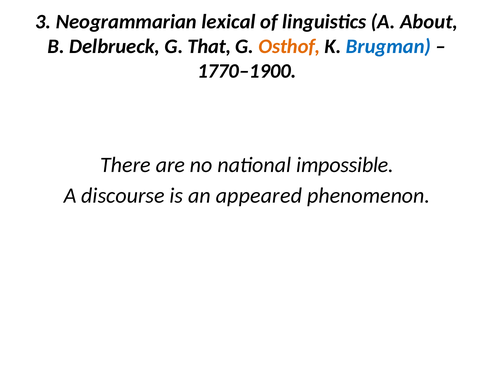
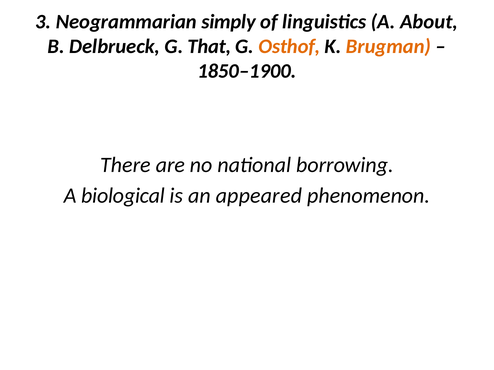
lexical: lexical -> simply
Brugman colour: blue -> orange
1770–1900: 1770–1900 -> 1850–1900
impossible: impossible -> borrowing
discourse: discourse -> biological
